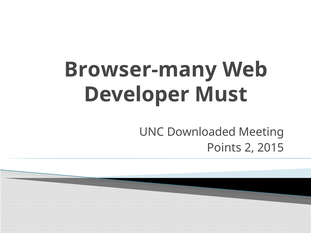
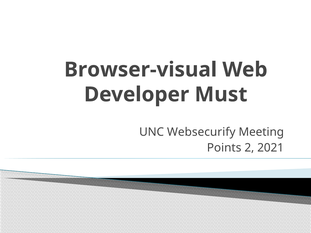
Browser-many: Browser-many -> Browser-visual
Downloaded: Downloaded -> Websecurify
2015: 2015 -> 2021
